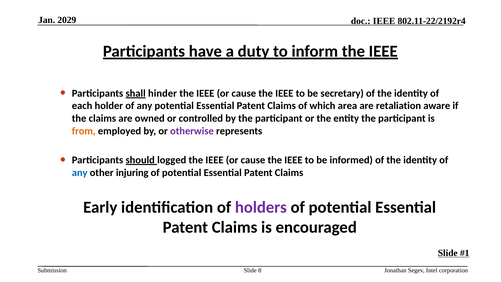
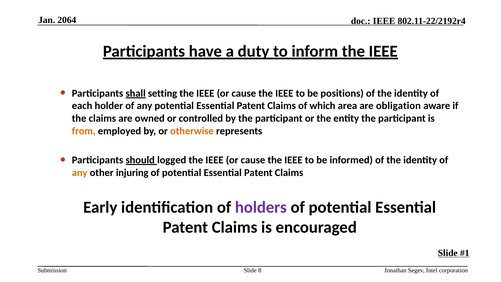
2029: 2029 -> 2064
hinder: hinder -> setting
secretary: secretary -> positions
retaliation: retaliation -> obligation
otherwise colour: purple -> orange
any at (80, 173) colour: blue -> orange
